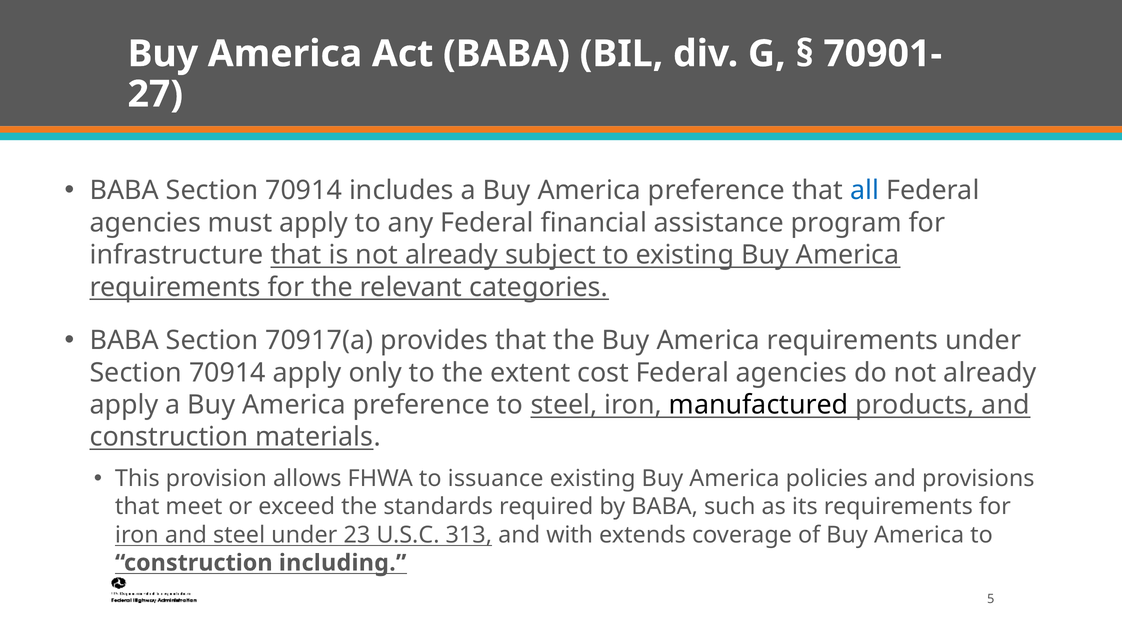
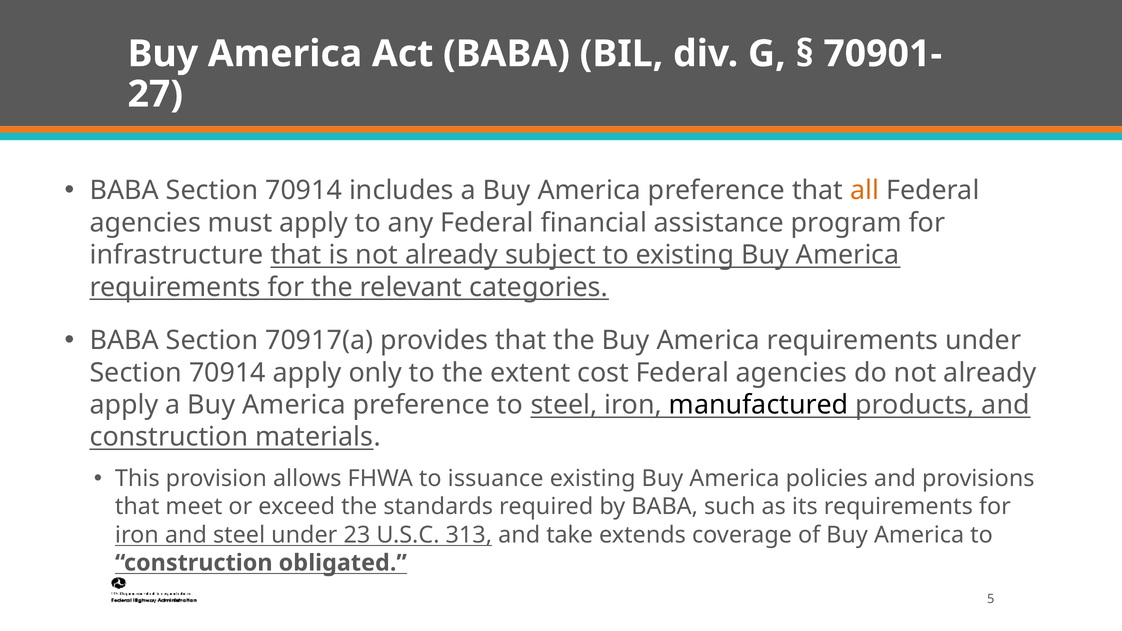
all colour: blue -> orange
with: with -> take
including: including -> obligated
